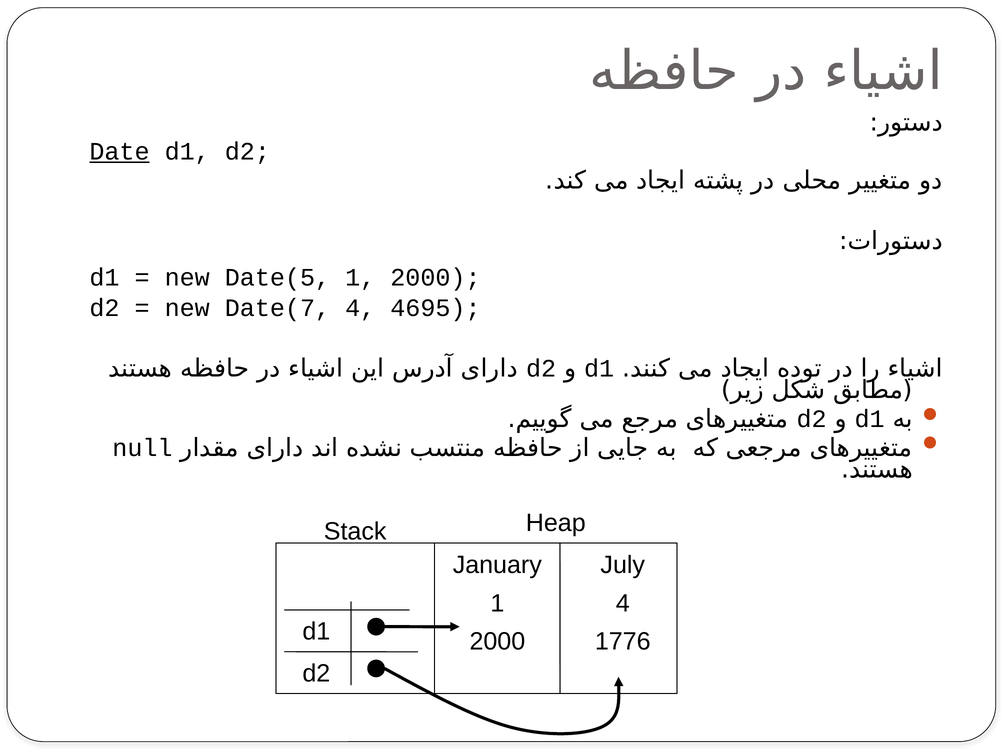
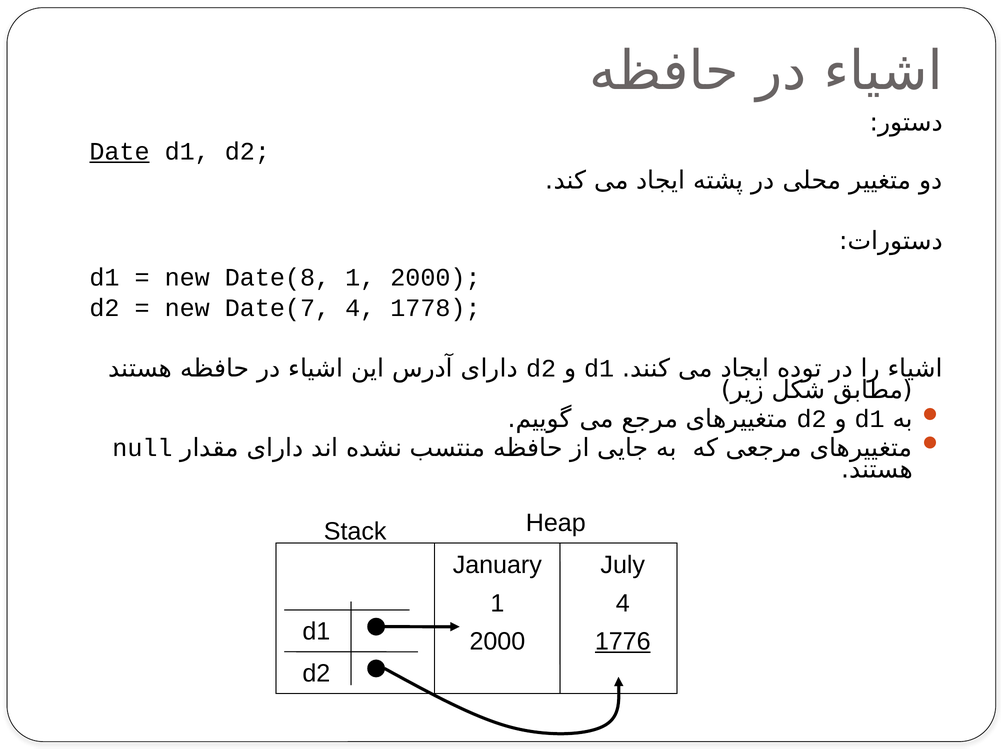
Date(5: Date(5 -> Date(8
4695: 4695 -> 1778
1776 underline: none -> present
